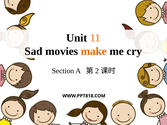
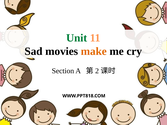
Unit colour: black -> green
